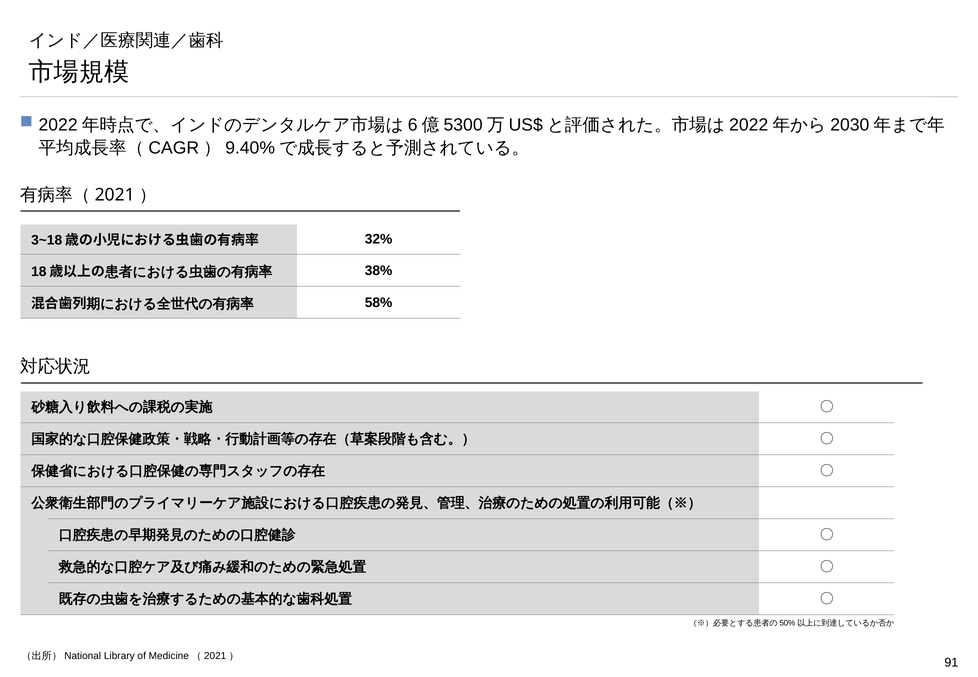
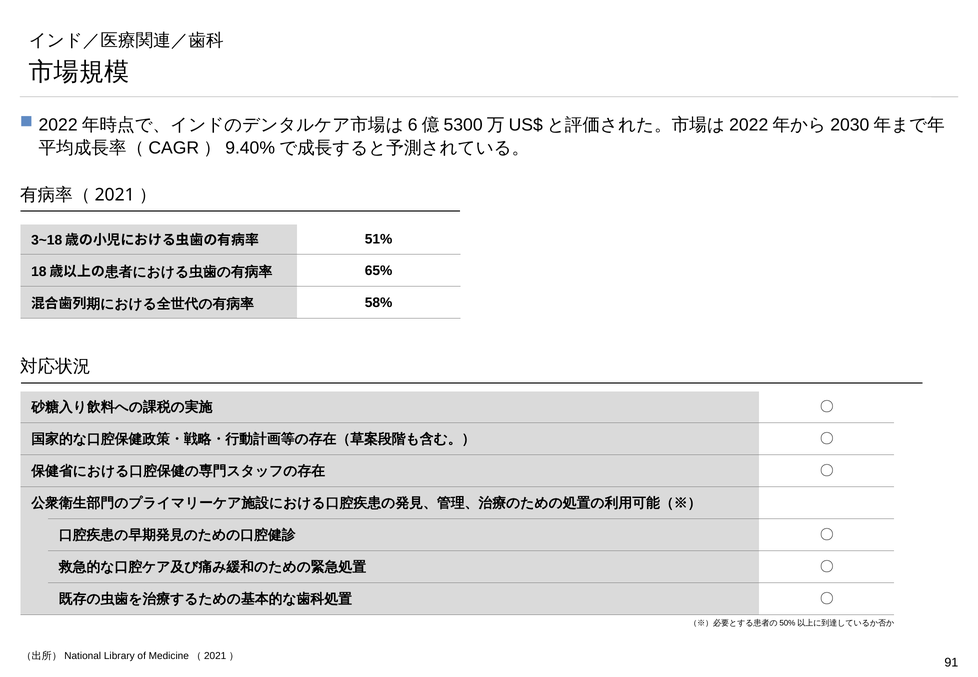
32%: 32% -> 51%
38%: 38% -> 65%
